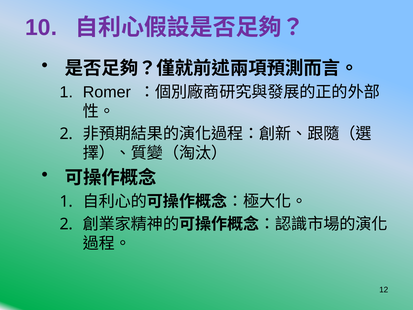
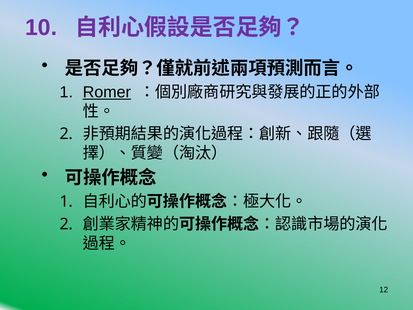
Romer underline: none -> present
